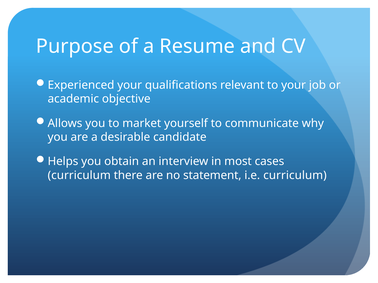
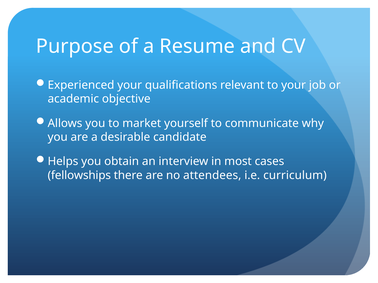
curriculum at (79, 176): curriculum -> fellowships
statement: statement -> attendees
